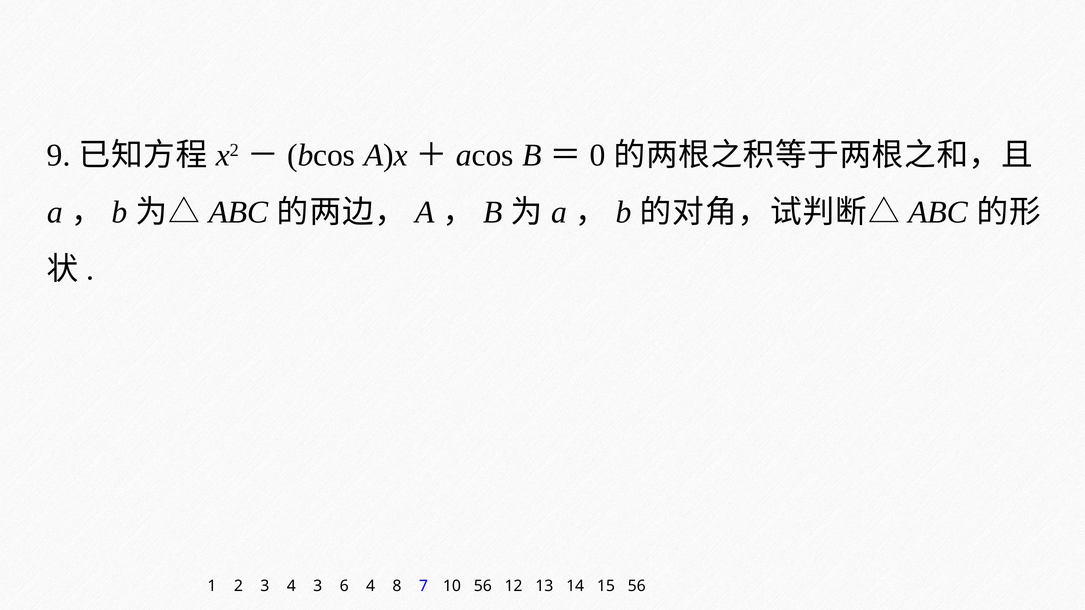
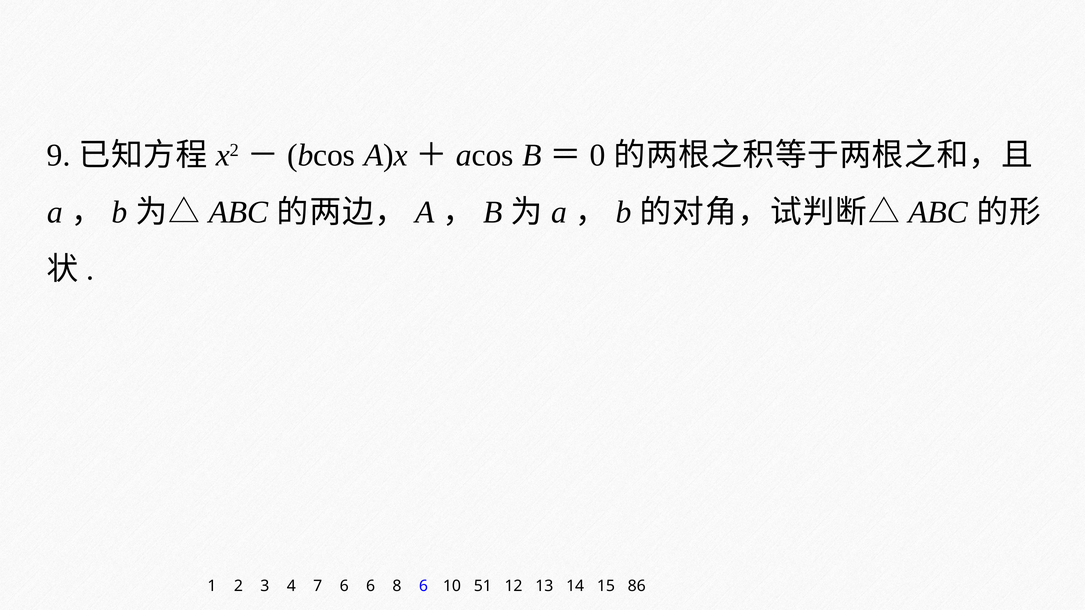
4 3: 3 -> 7
6 4: 4 -> 6
8 7: 7 -> 6
10 56: 56 -> 51
15 56: 56 -> 86
